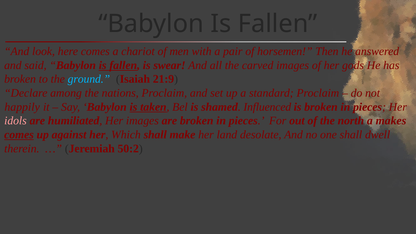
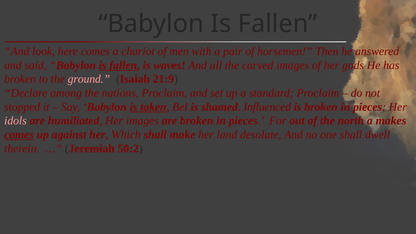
swear: swear -> waves
ground colour: light blue -> pink
happily: happily -> stopped
